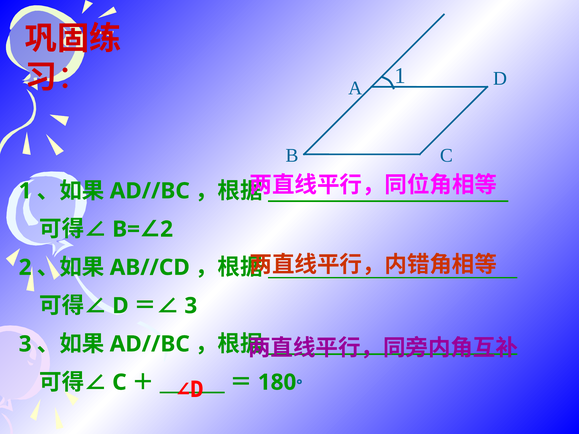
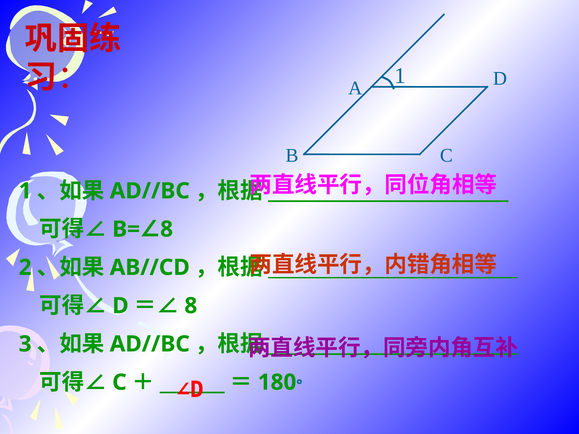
2 at (167, 229): 2 -> 8
3 at (191, 306): 3 -> 8
